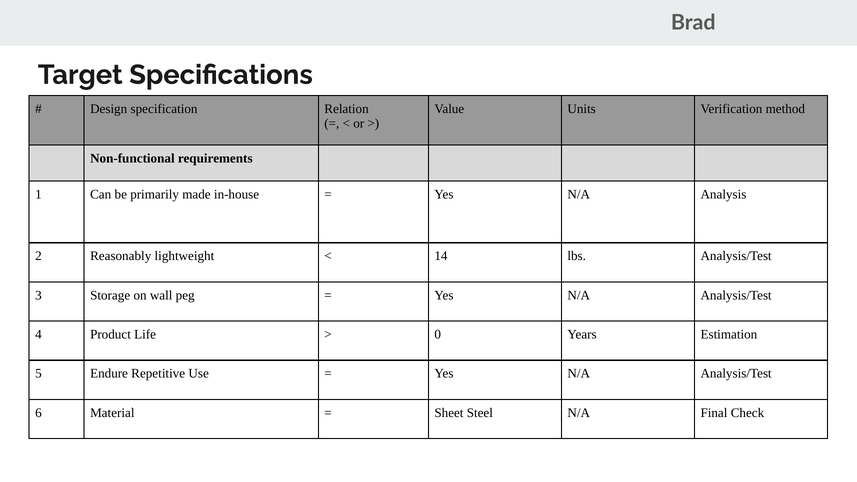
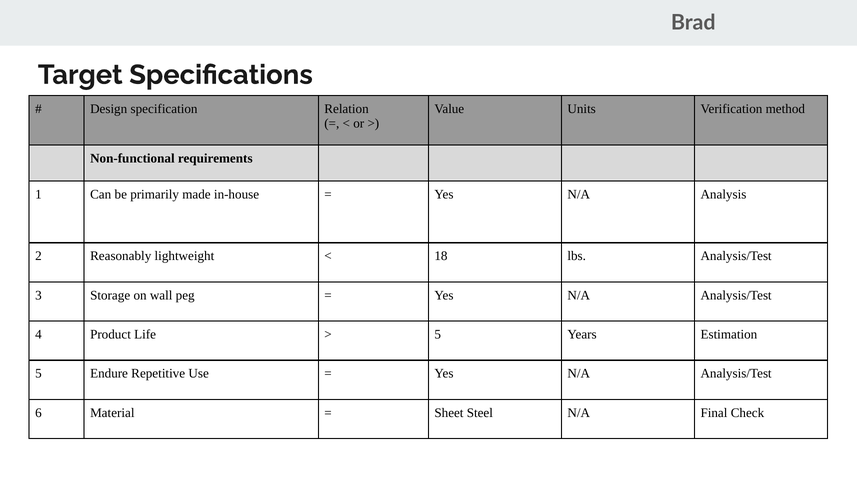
14: 14 -> 18
0 at (438, 334): 0 -> 5
